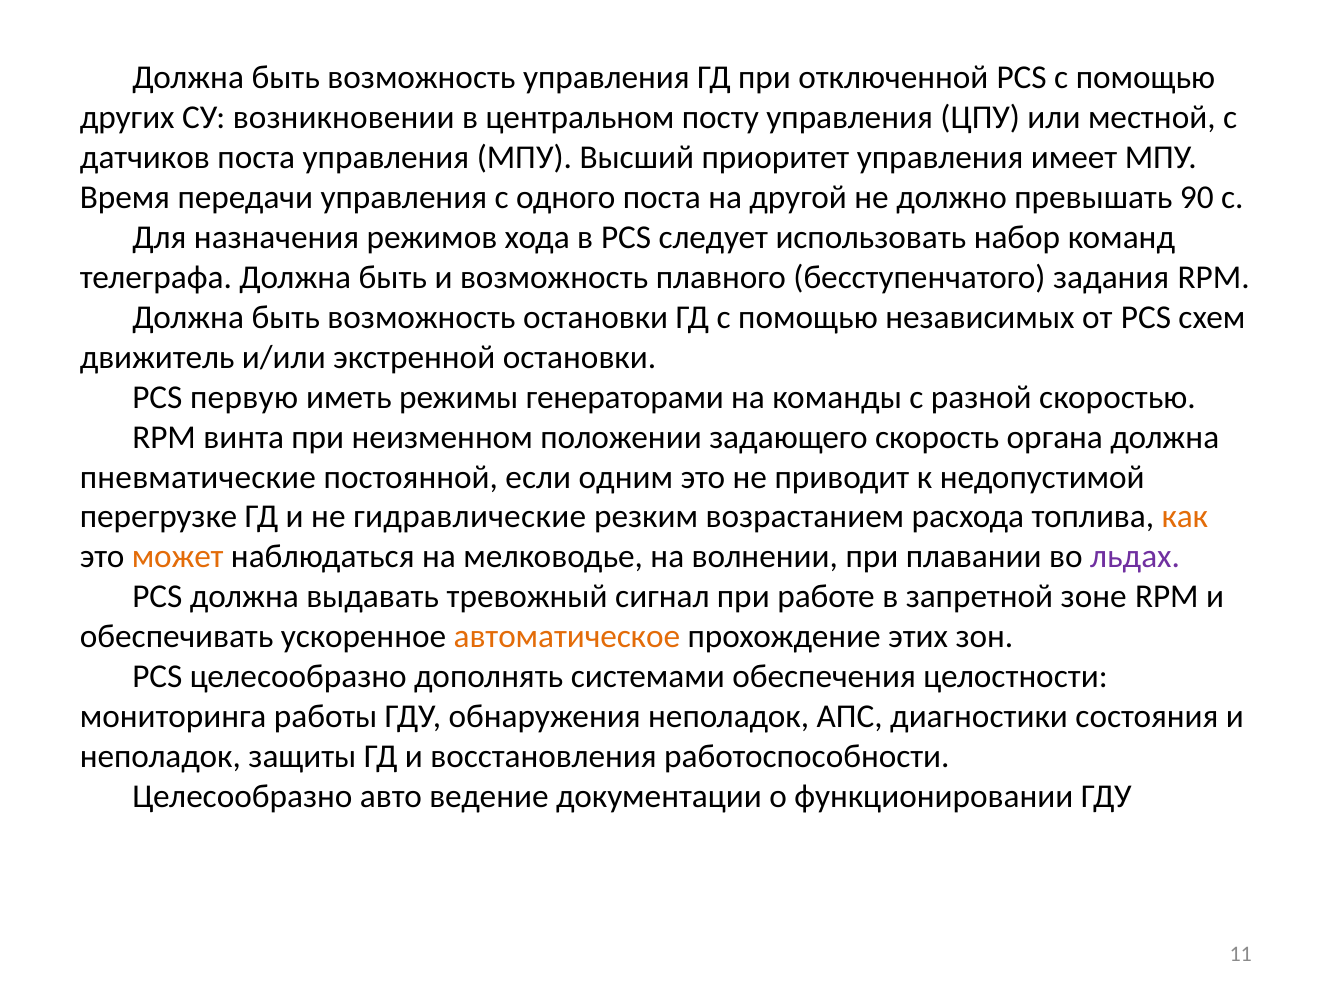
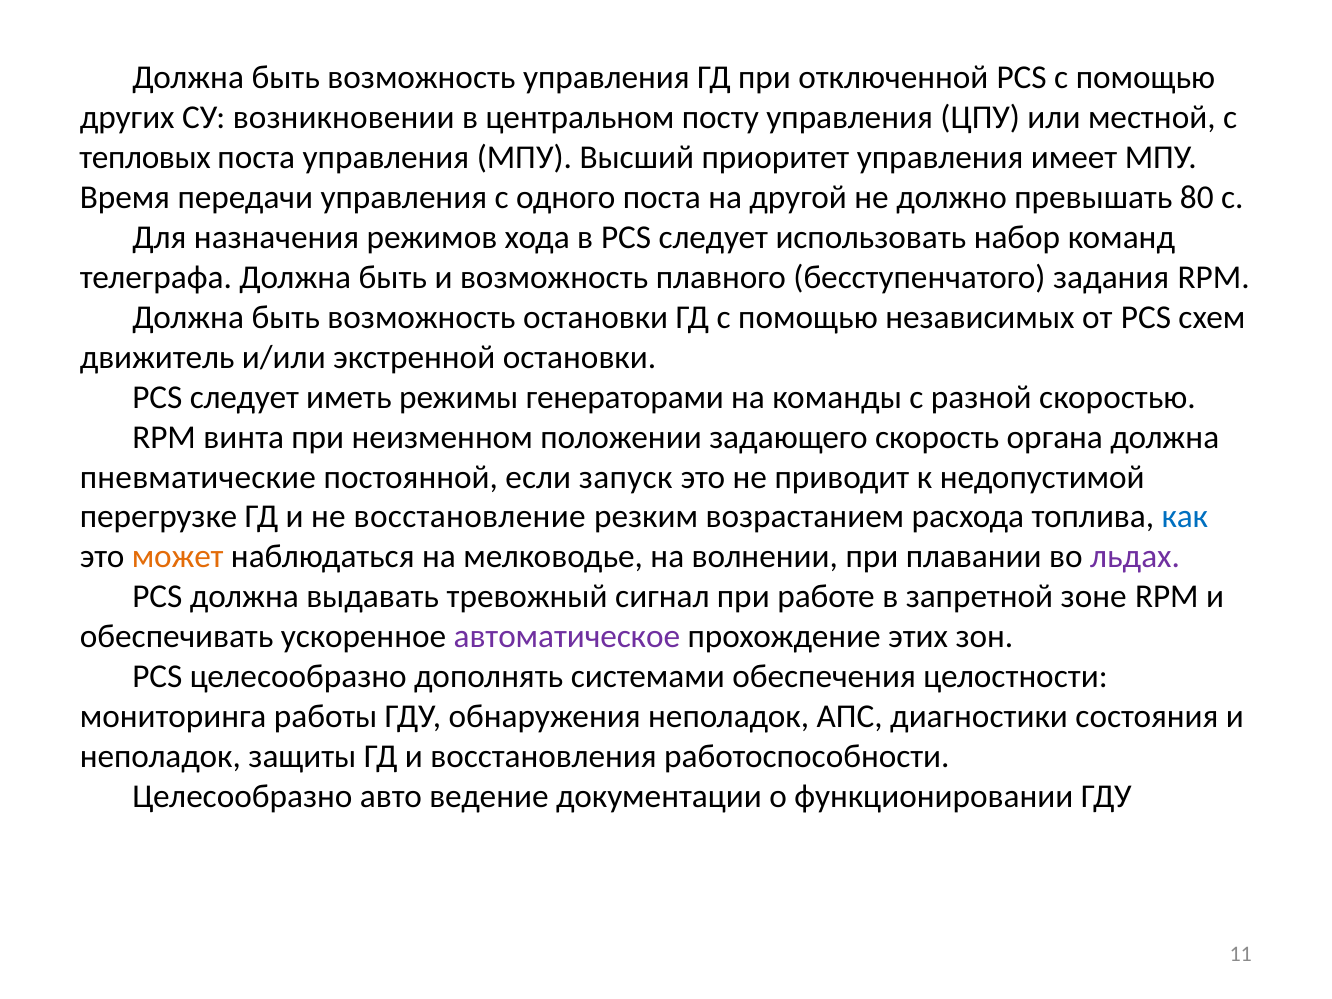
датчиков: датчиков -> тепловых
90: 90 -> 80
первую at (244, 397): первую -> следует
одним: одним -> запуск
гидравлические: гидравлические -> восстановление
как colour: orange -> blue
автоматическое colour: orange -> purple
